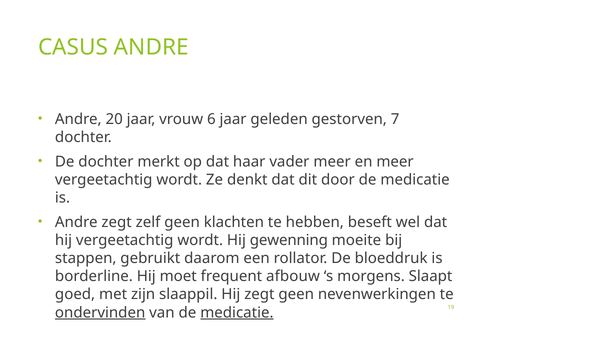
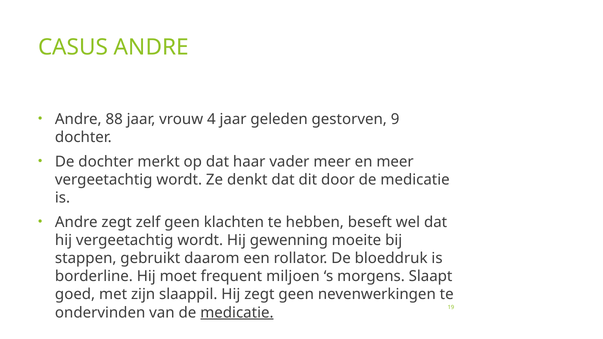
20: 20 -> 88
6: 6 -> 4
7: 7 -> 9
afbouw: afbouw -> miljoen
ondervinden underline: present -> none
